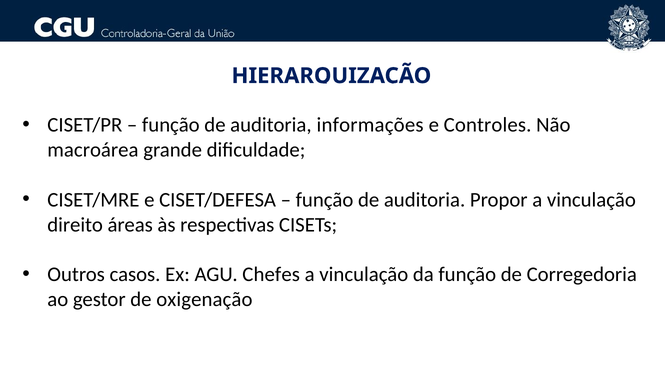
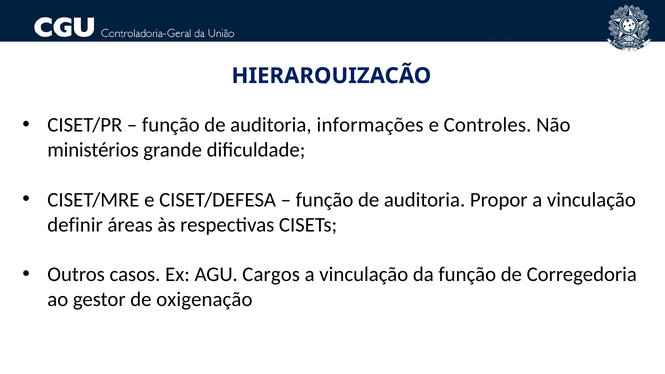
macroárea: macroárea -> ministérios
direito: direito -> definir
Chefes: Chefes -> Cargos
